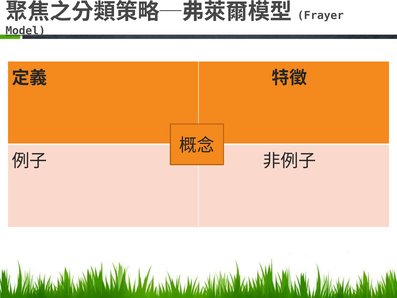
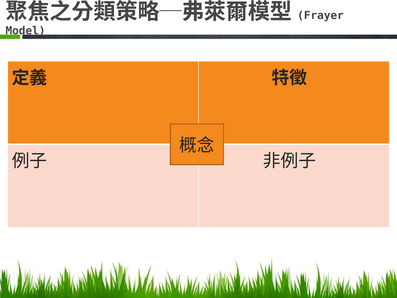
Model underline: present -> none
